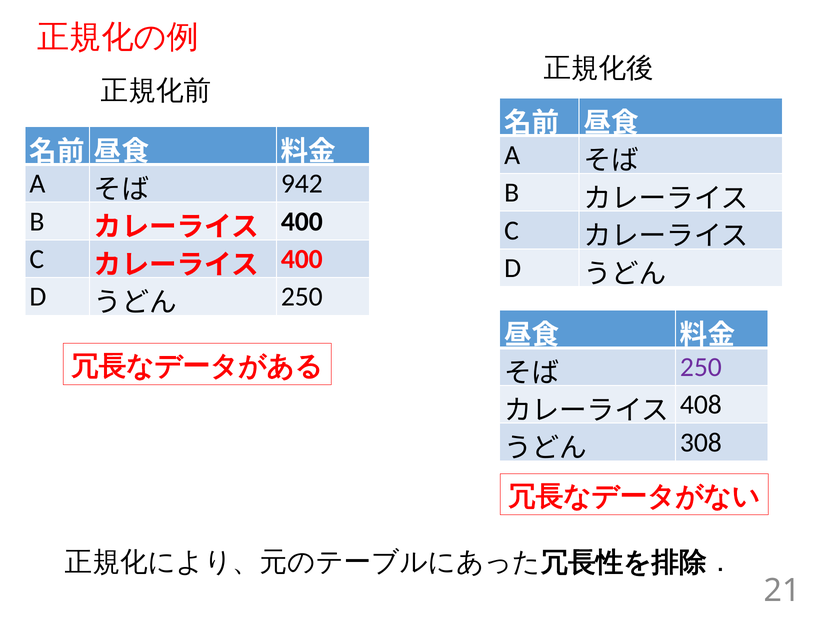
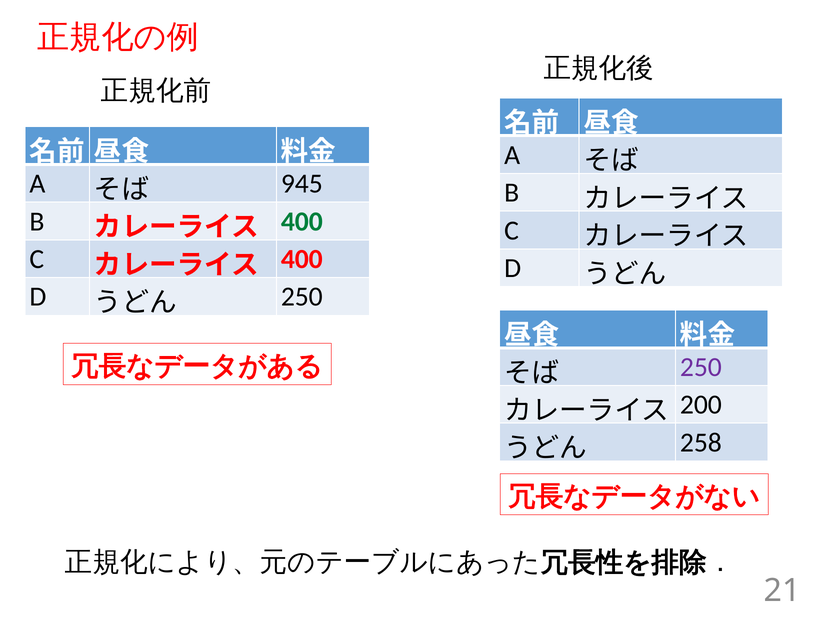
942: 942 -> 945
400 at (302, 222) colour: black -> green
408: 408 -> 200
308: 308 -> 258
